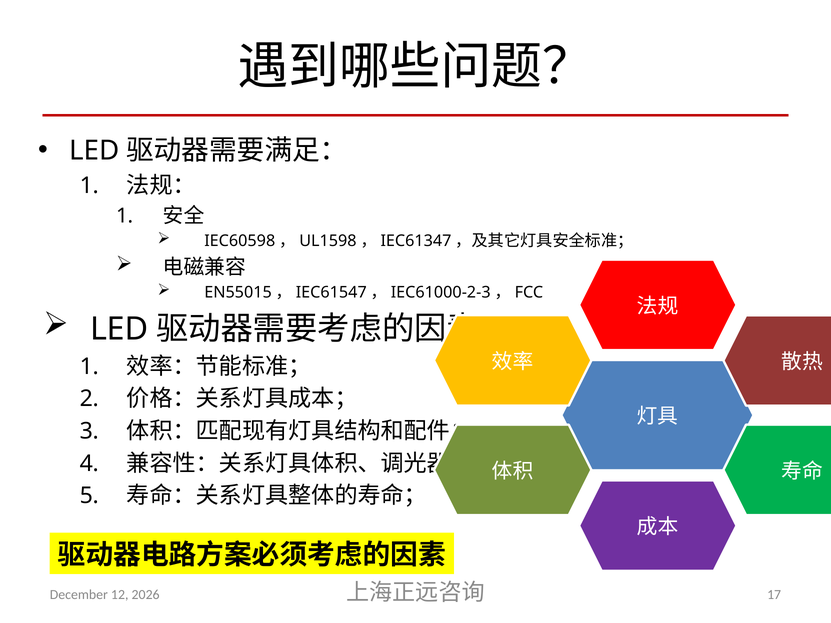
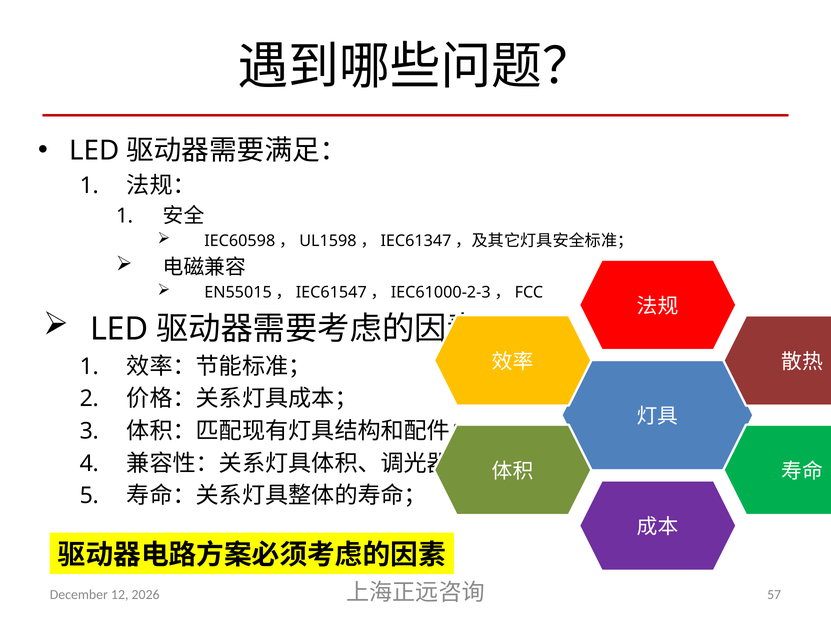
17: 17 -> 57
